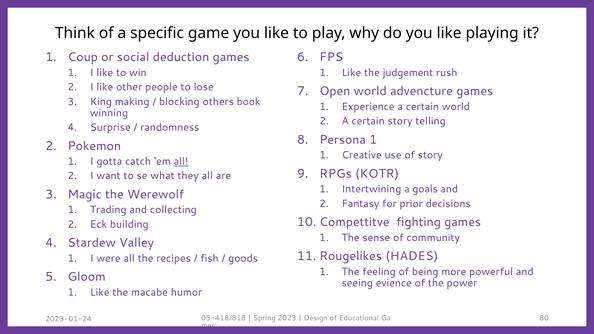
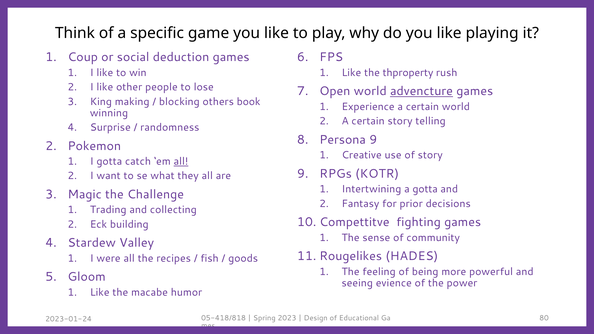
judgement: judgement -> thproperty
advencture underline: none -> present
Persona 1: 1 -> 9
a goals: goals -> gotta
Werewolf: Werewolf -> Challenge
